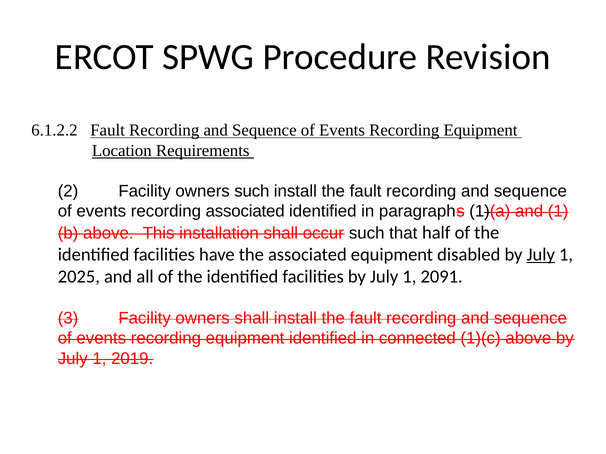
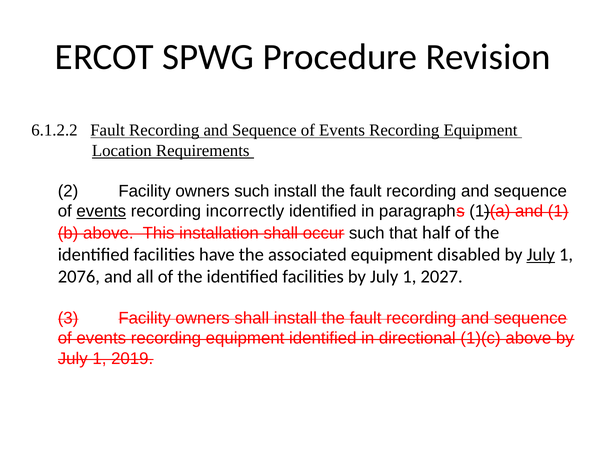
events at (101, 211) underline: none -> present
recording associated: associated -> incorrectly
2025: 2025 -> 2076
2091: 2091 -> 2027
connected: connected -> directional
